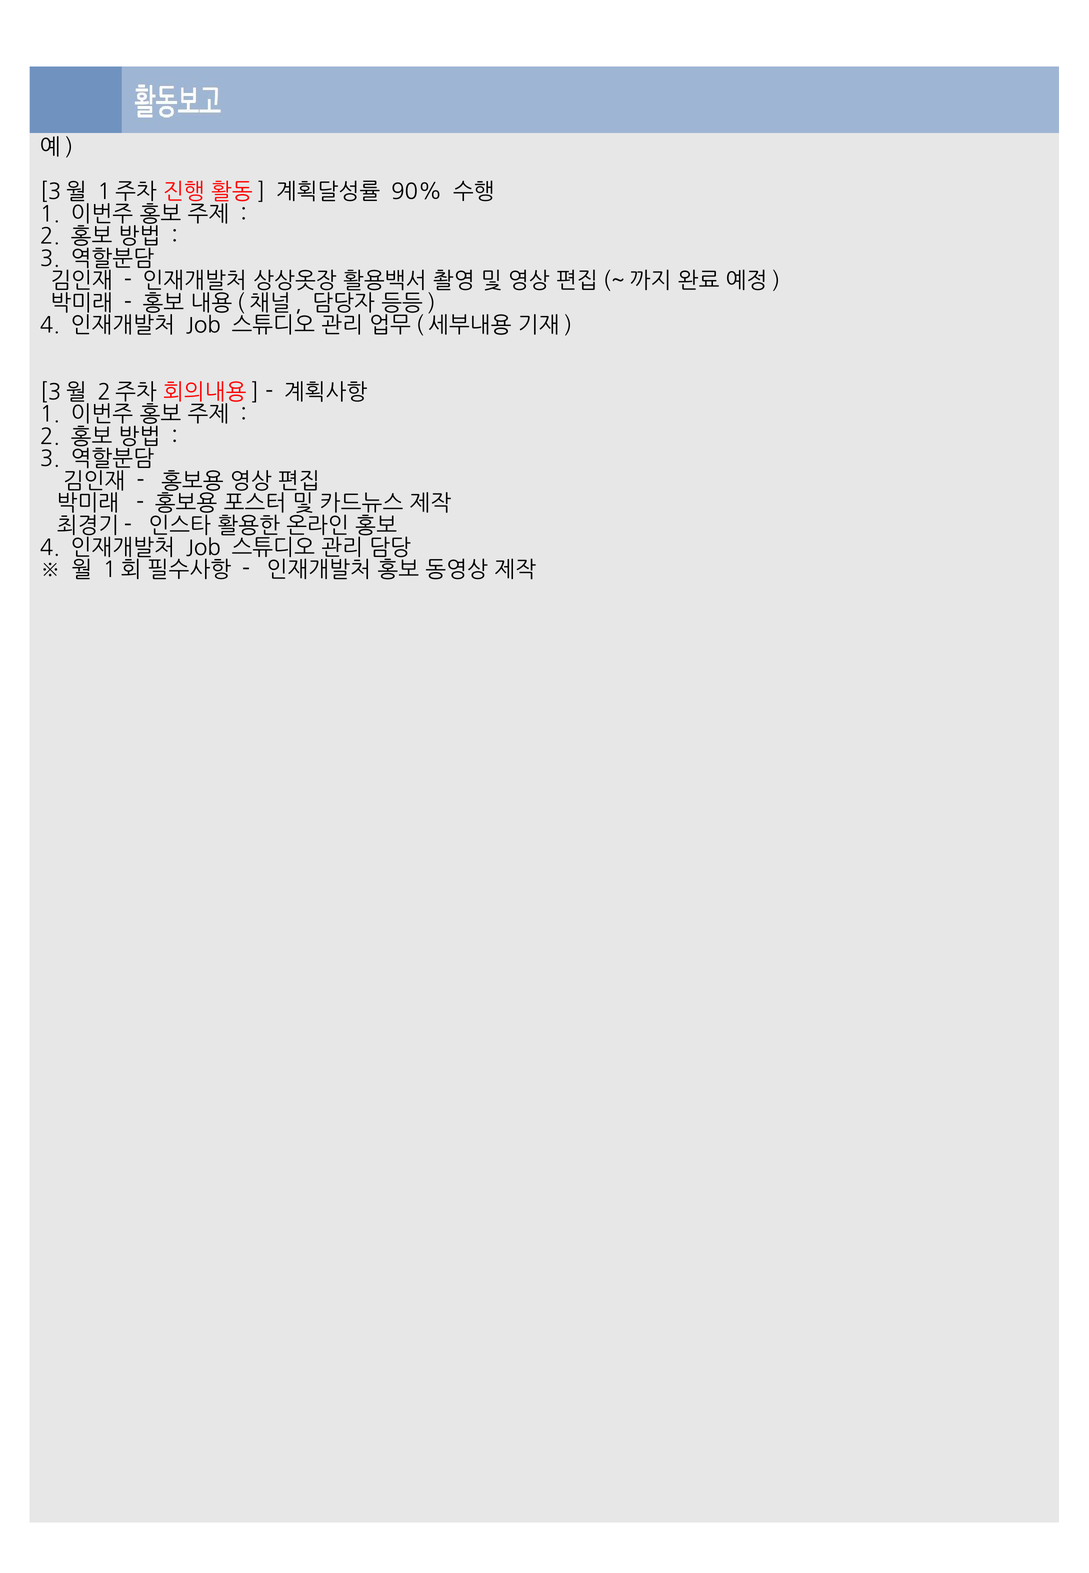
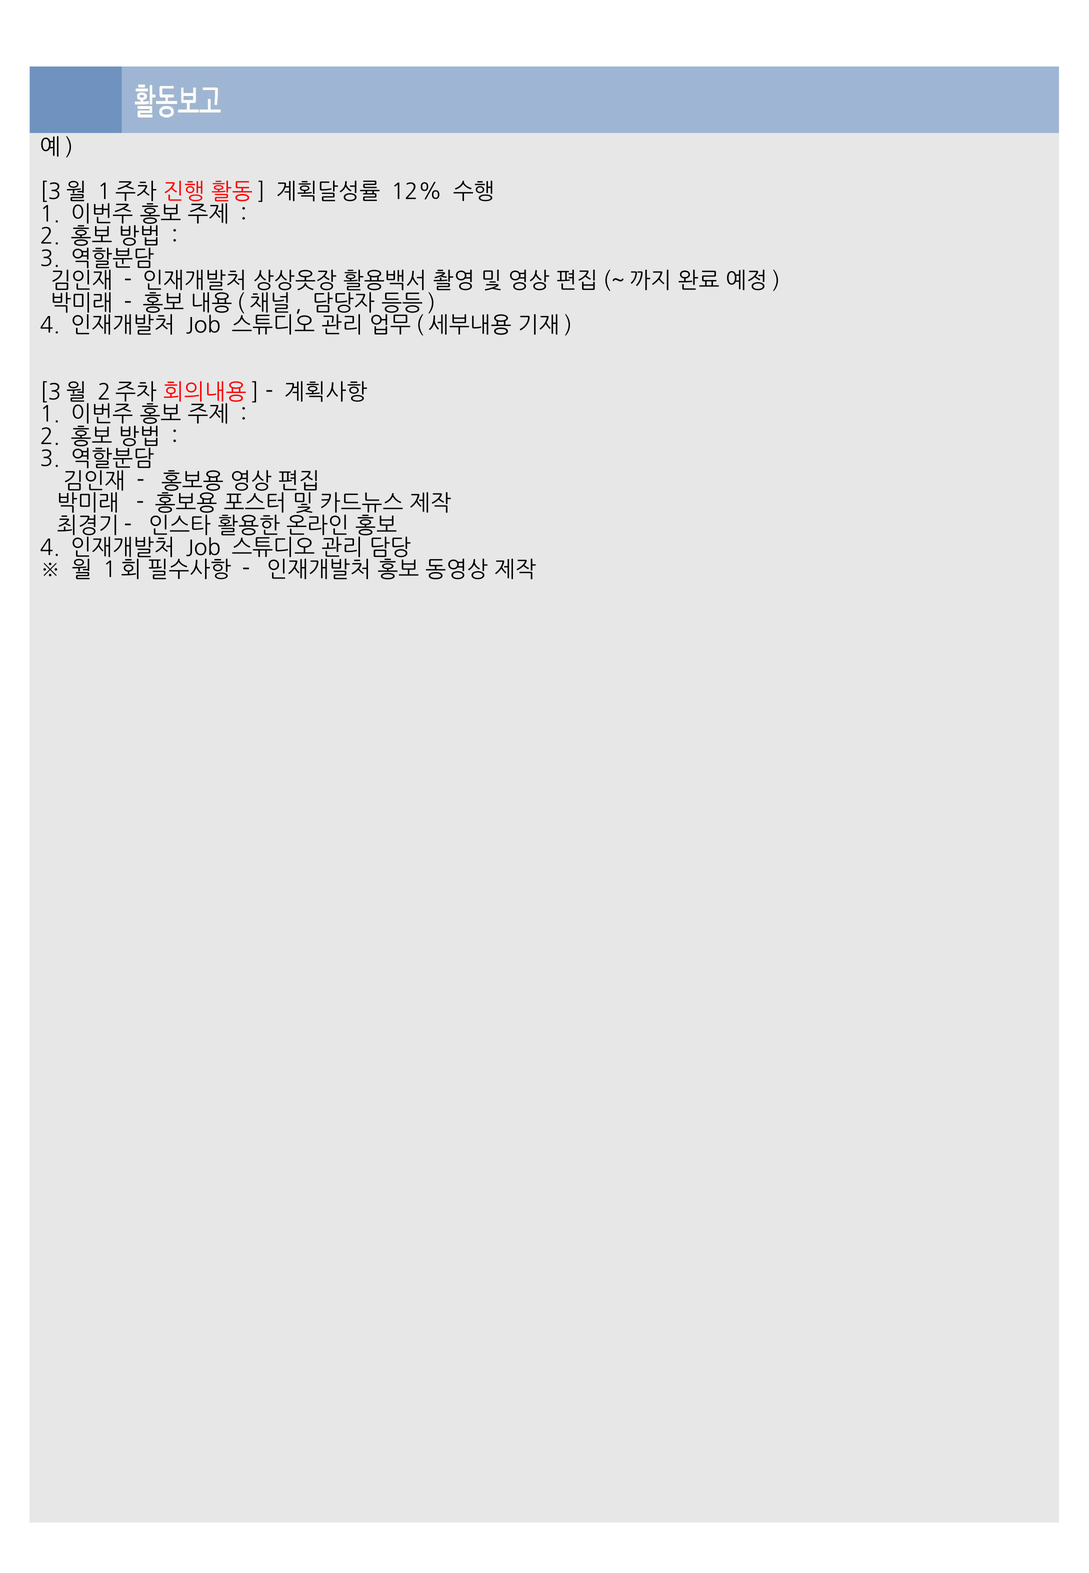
90%: 90% -> 12%
